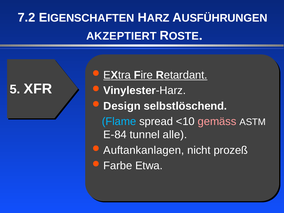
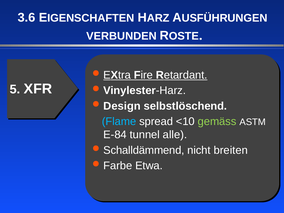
7.2: 7.2 -> 3.6
AKZEPTIERT: AKZEPTIERT -> VERBUNDEN
gemäss colour: pink -> light green
Auftankanlagen: Auftankanlagen -> Schalldämmend
prozeß: prozeß -> breiten
